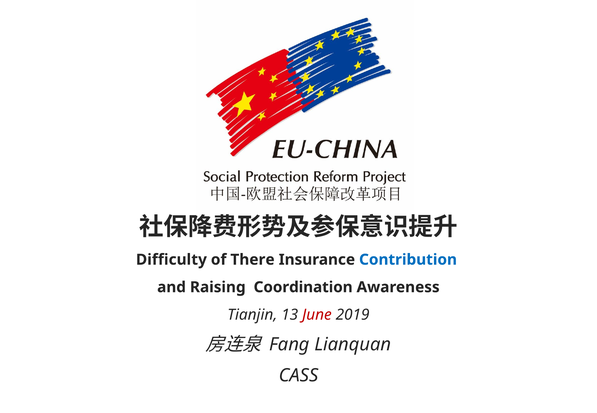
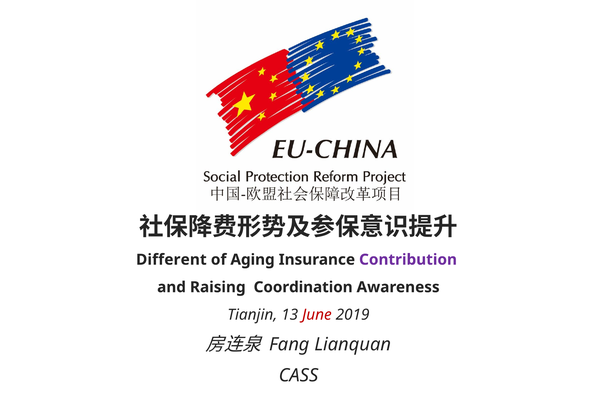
Difficulty: Difficulty -> Different
There: There -> Aging
Contribution colour: blue -> purple
